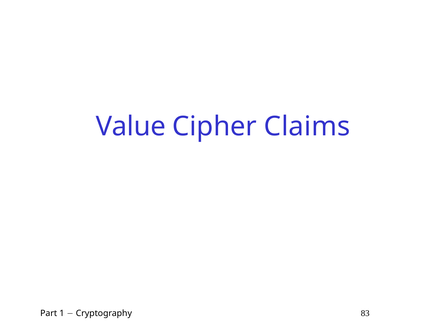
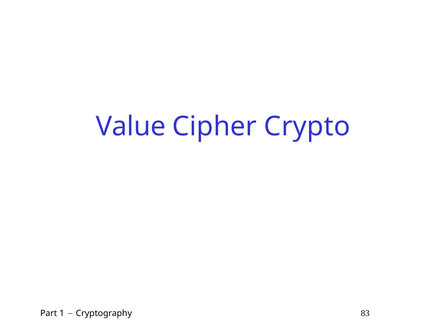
Claims: Claims -> Crypto
